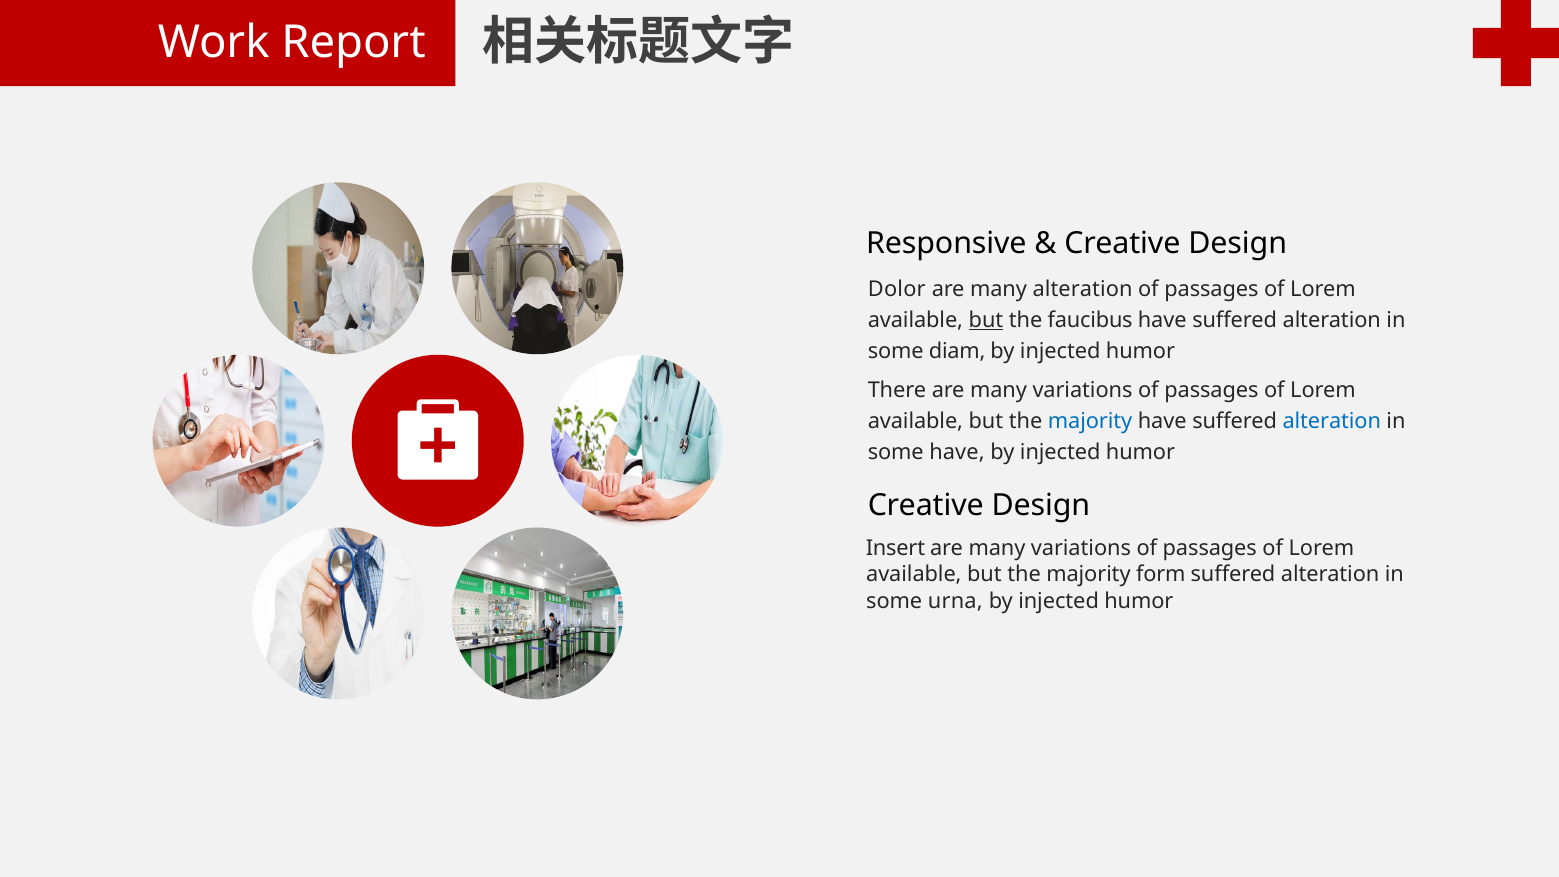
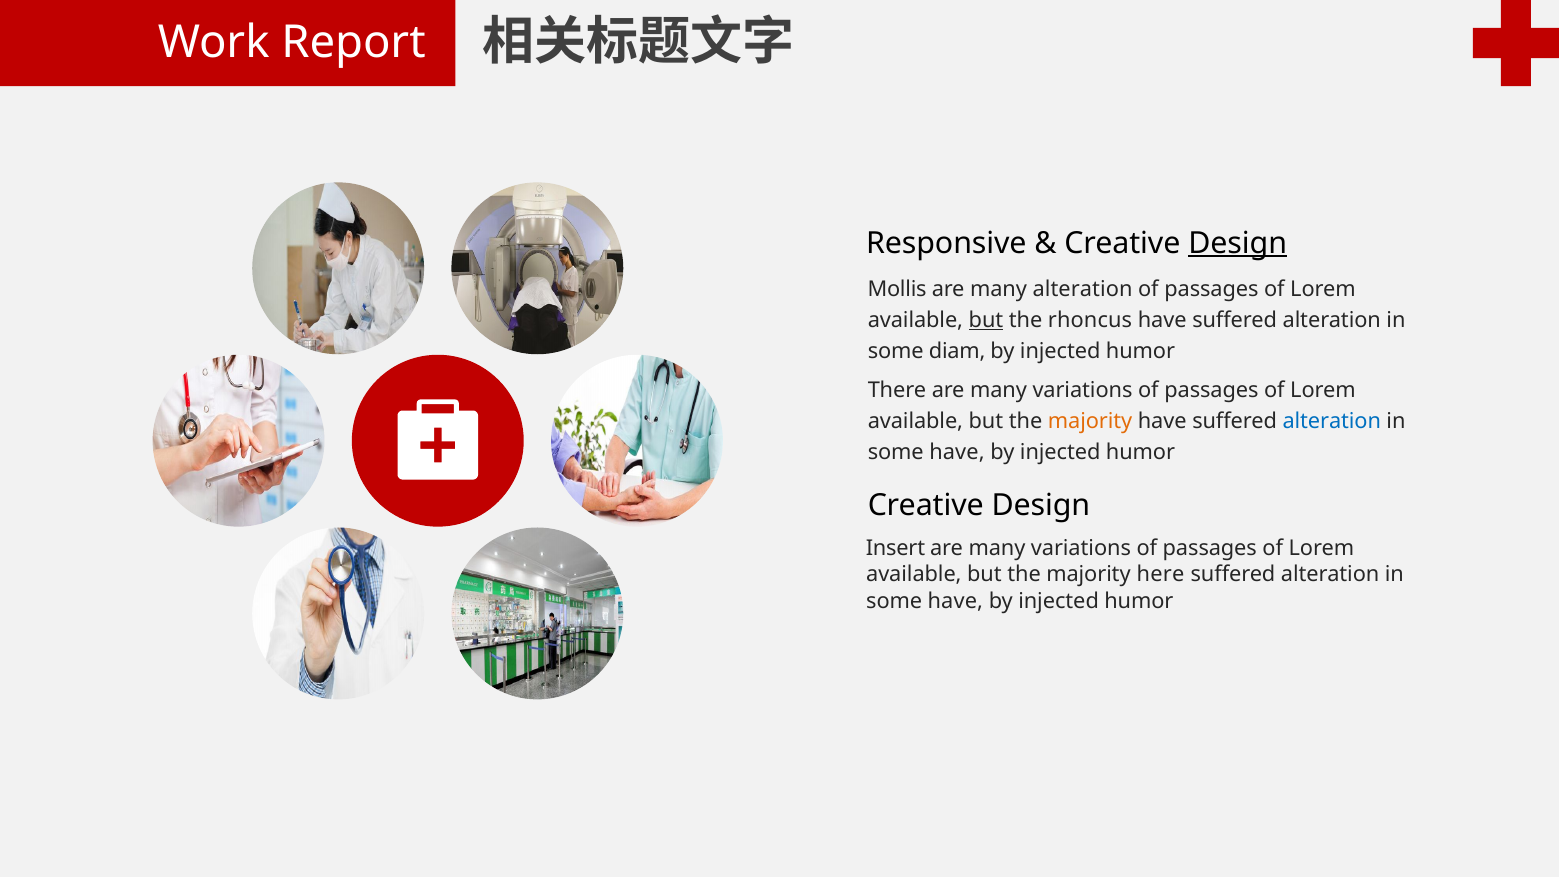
Design at (1238, 243) underline: none -> present
Dolor: Dolor -> Mollis
faucibus: faucibus -> rhoncus
majority at (1090, 421) colour: blue -> orange
form: form -> here
urna at (955, 601): urna -> have
